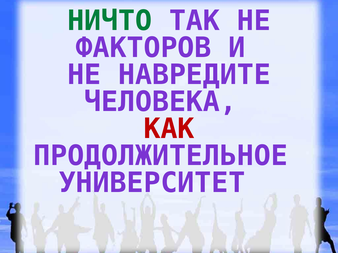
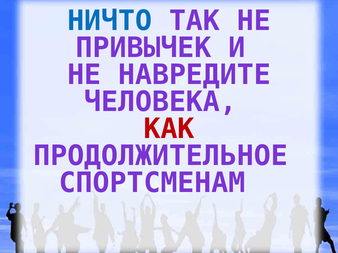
НИЧТО colour: green -> blue
ФАКТОРОВ: ФАКТОРОВ -> ПРИВЫЧЕК
УНИВЕРСИТЕТ: УНИВЕРСИТЕТ -> СПОРТСМЕНАМ
